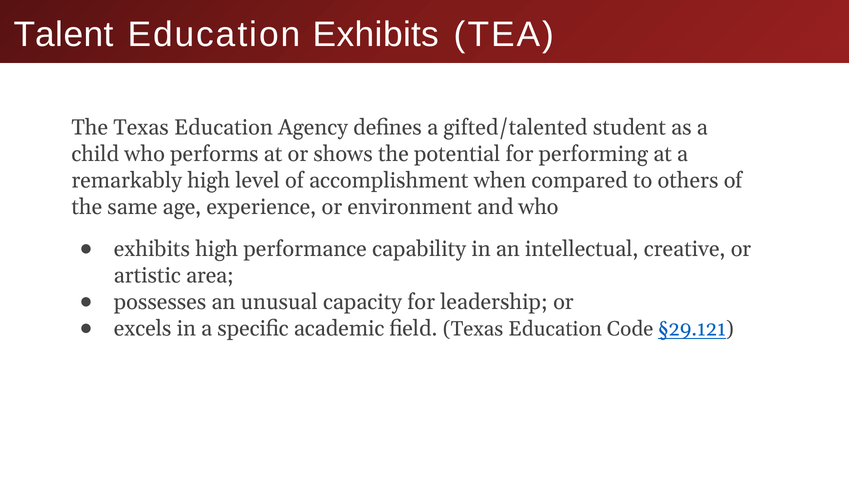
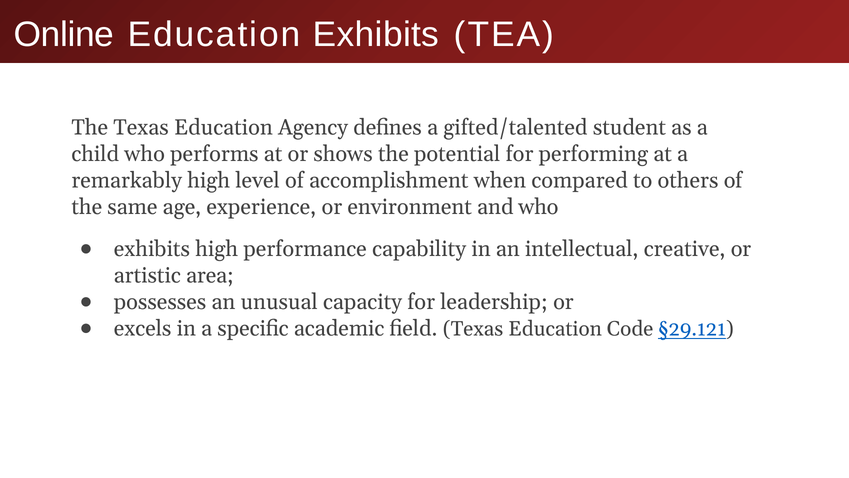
Talent: Talent -> Online
